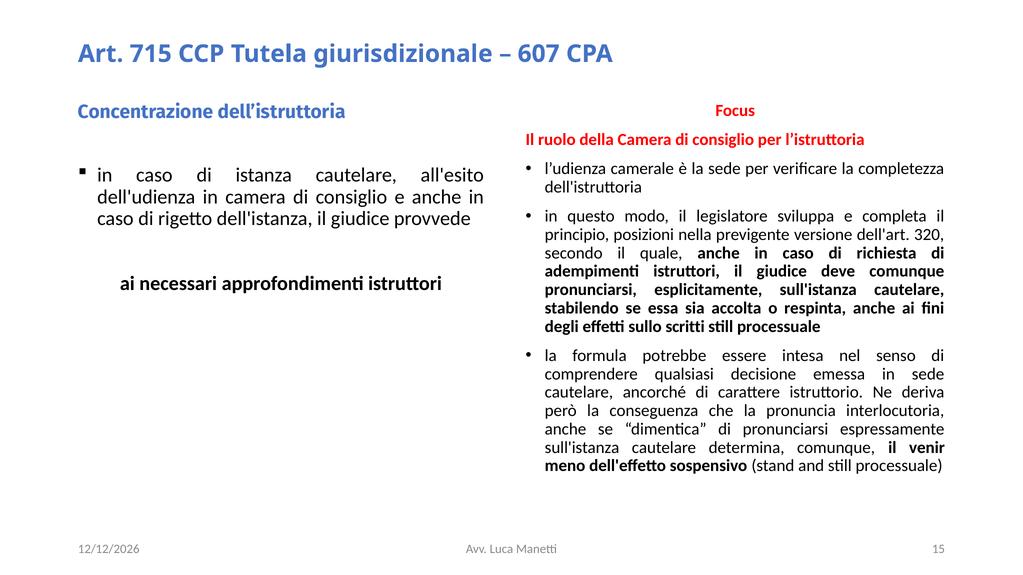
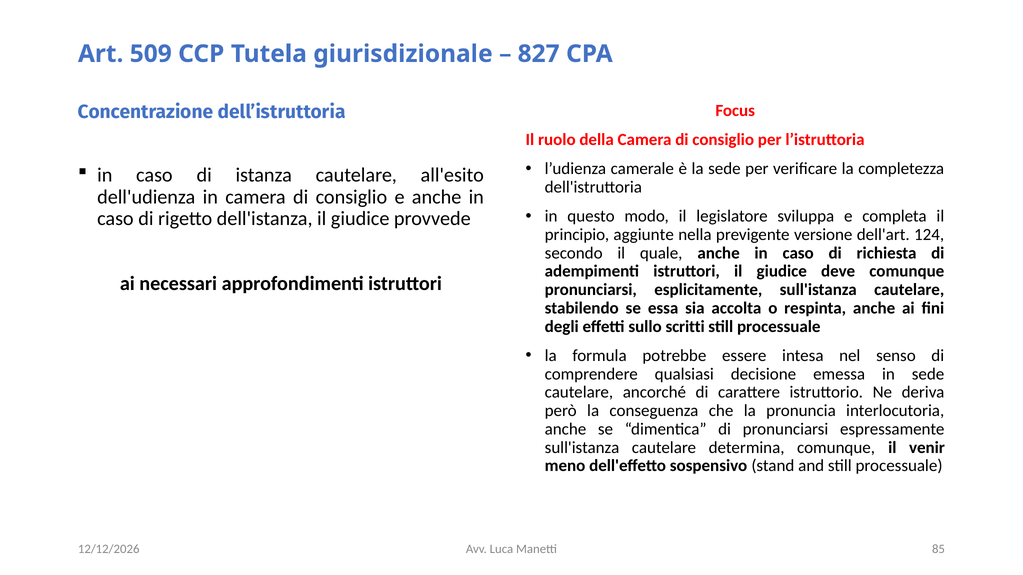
715: 715 -> 509
607: 607 -> 827
posizioni: posizioni -> aggiunte
320: 320 -> 124
15: 15 -> 85
